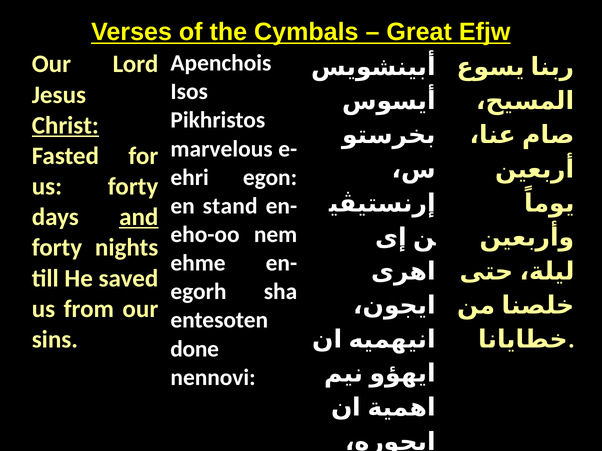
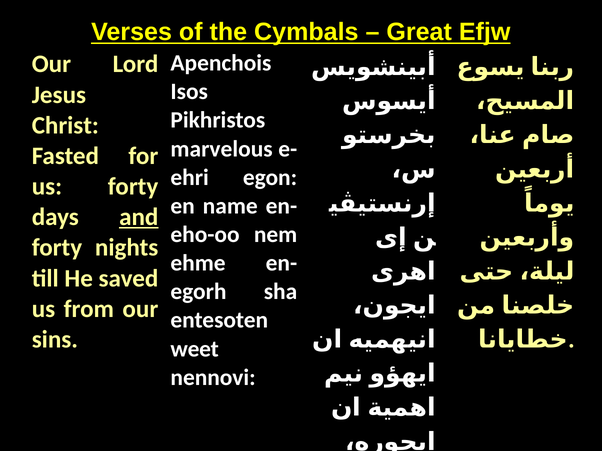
Christ underline: present -> none
stand: stand -> name
done: done -> weet
